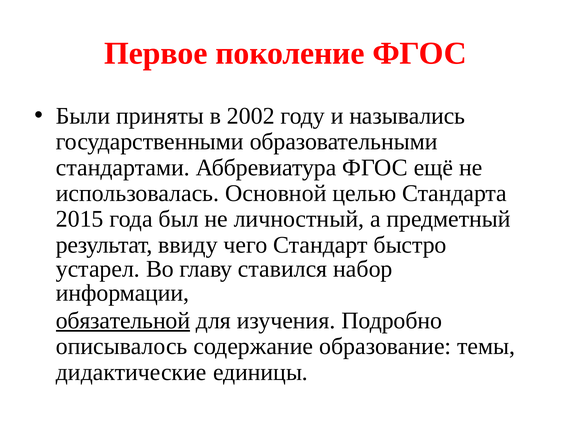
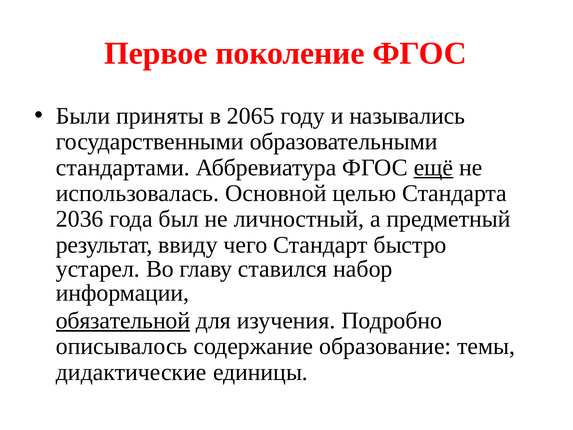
2002: 2002 -> 2065
ещё underline: none -> present
2015: 2015 -> 2036
